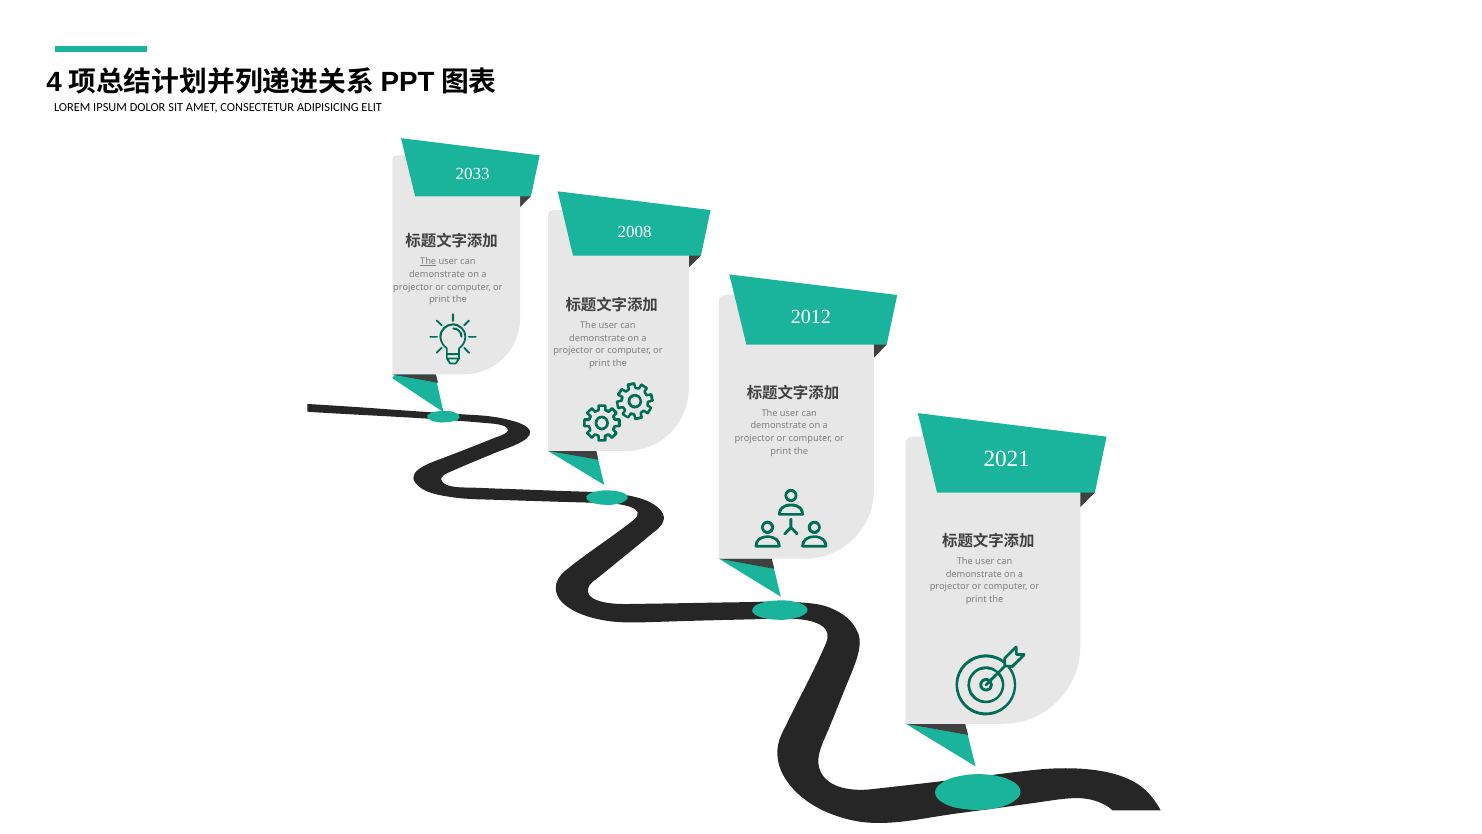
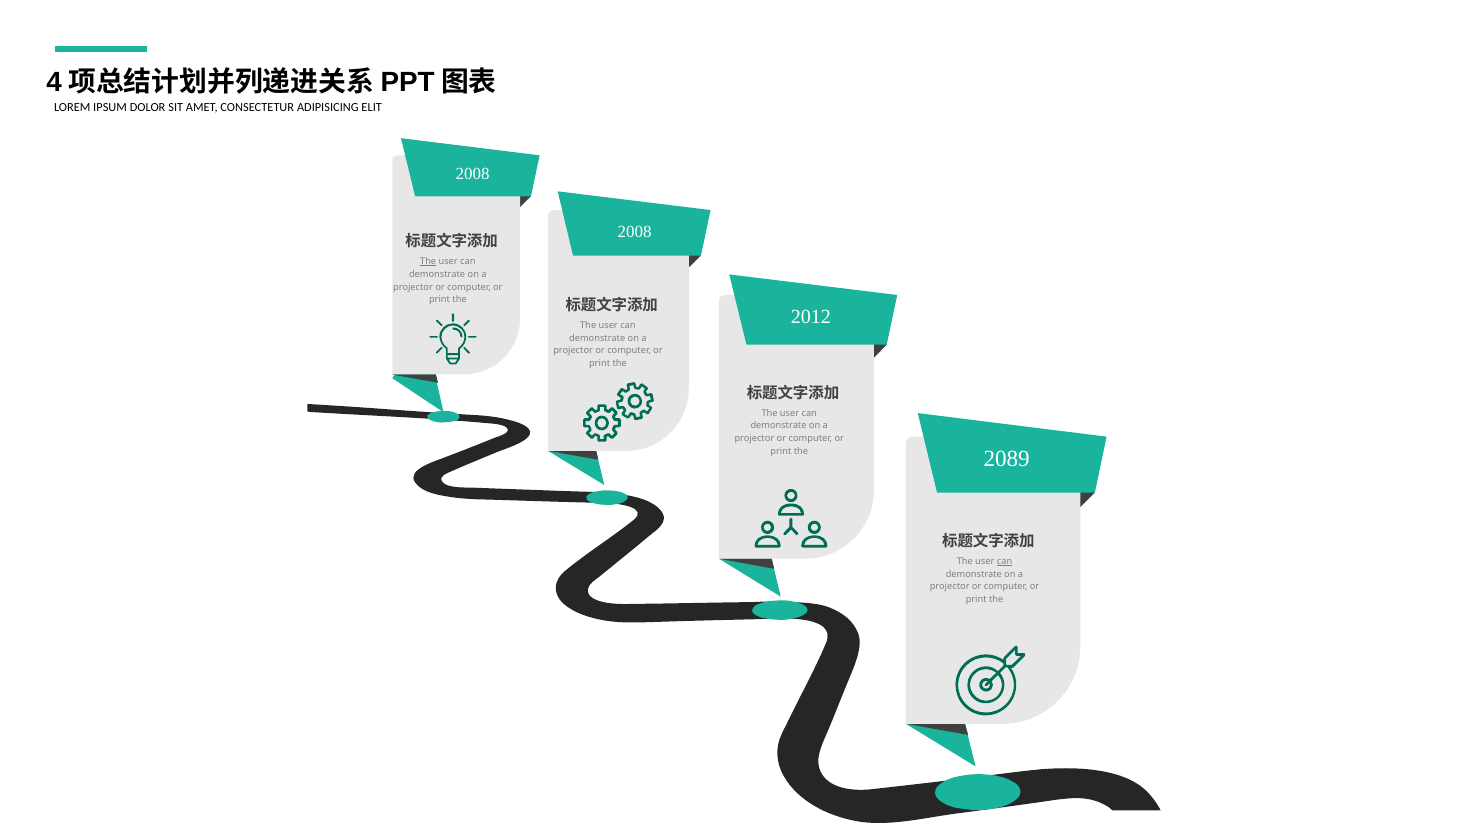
2033 at (473, 174): 2033 -> 2008
2021: 2021 -> 2089
can at (1005, 561) underline: none -> present
